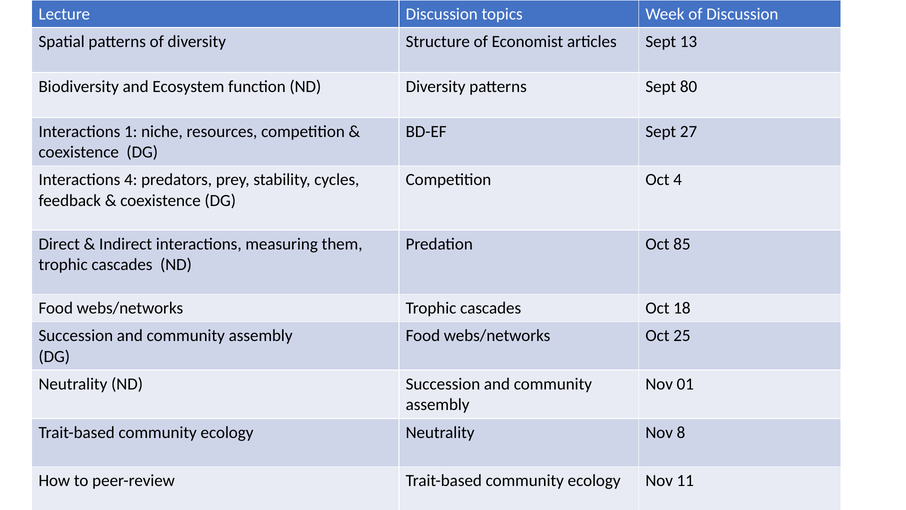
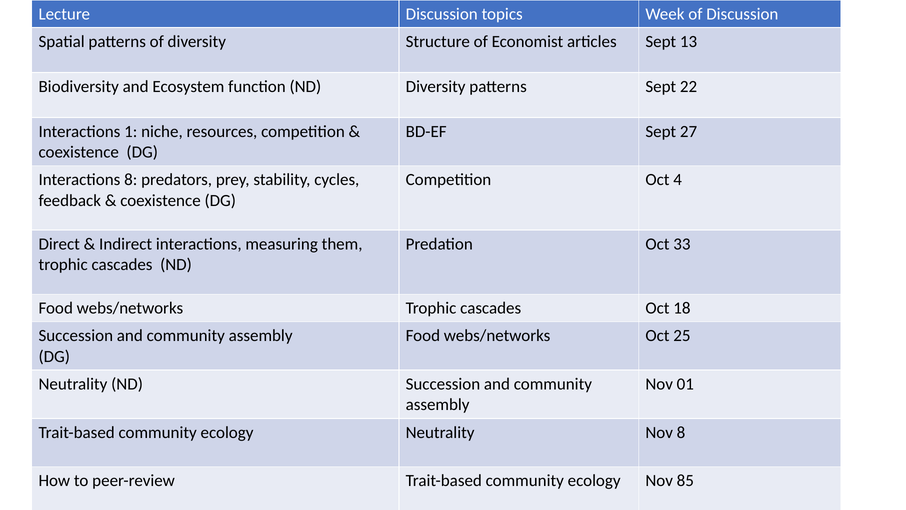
80: 80 -> 22
Interactions 4: 4 -> 8
85: 85 -> 33
11: 11 -> 85
